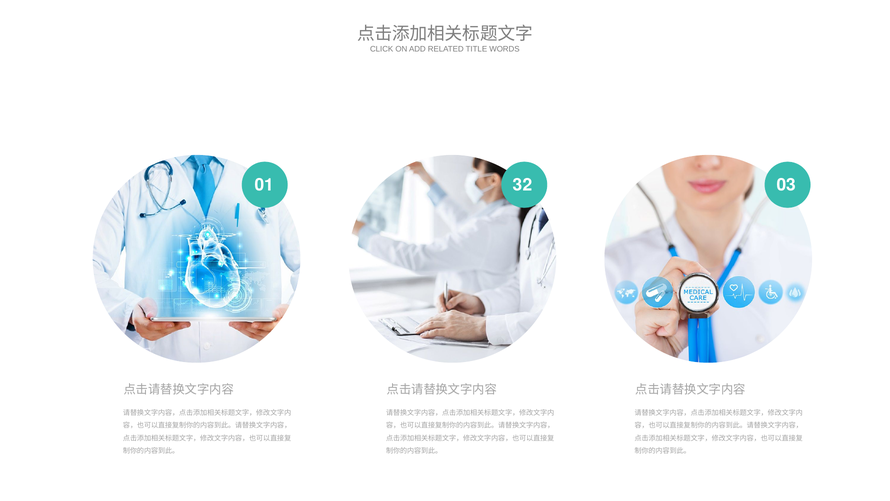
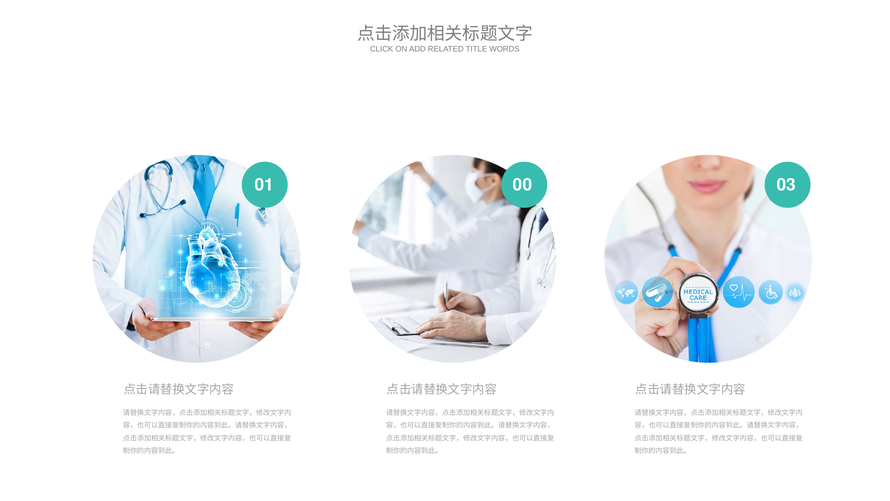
32: 32 -> 00
